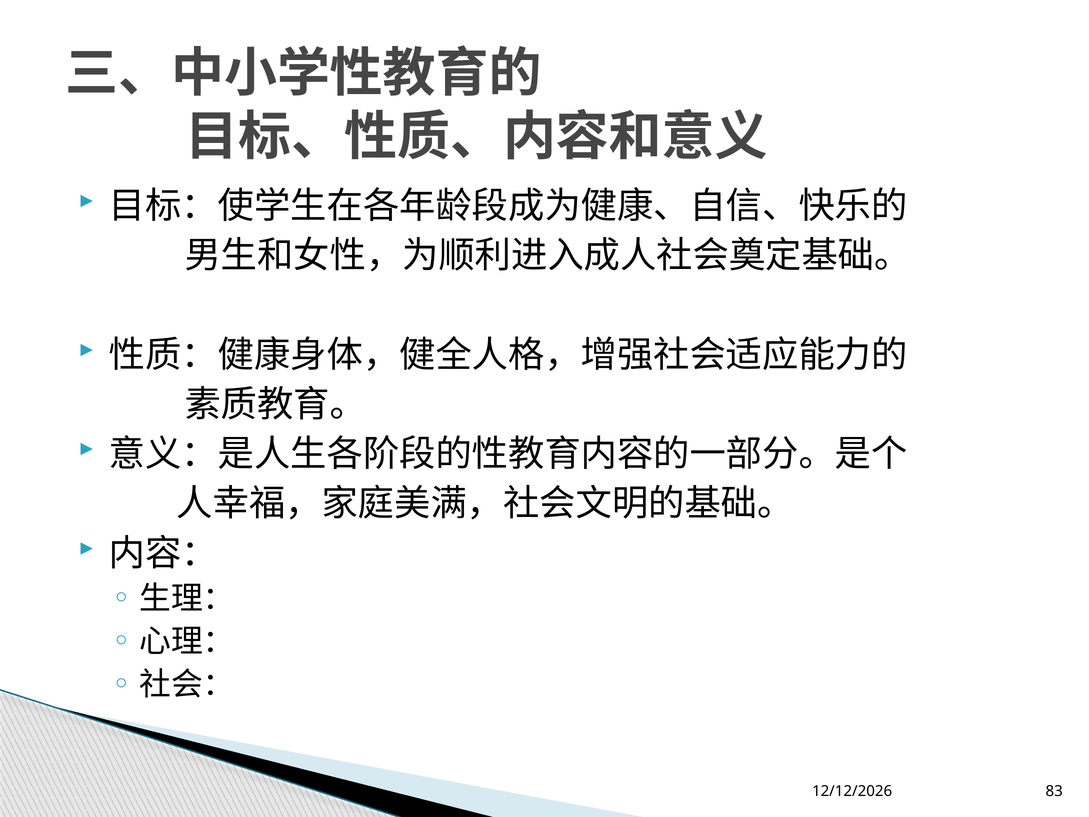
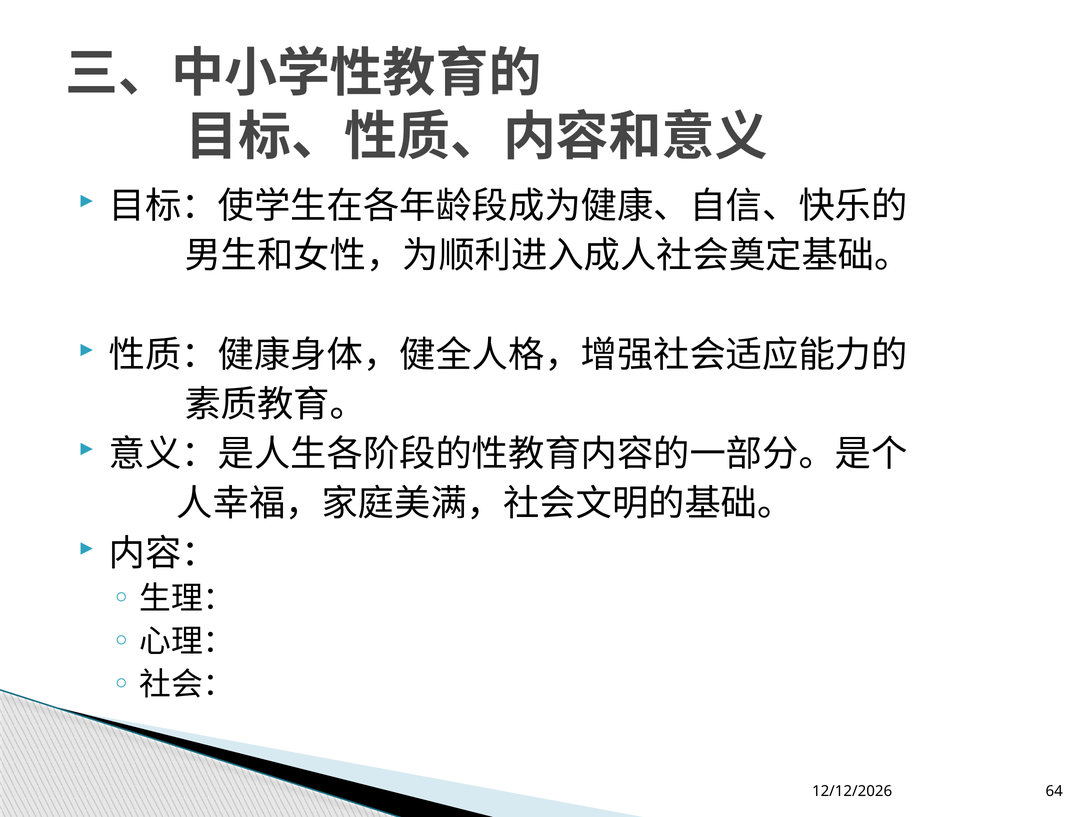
83: 83 -> 64
